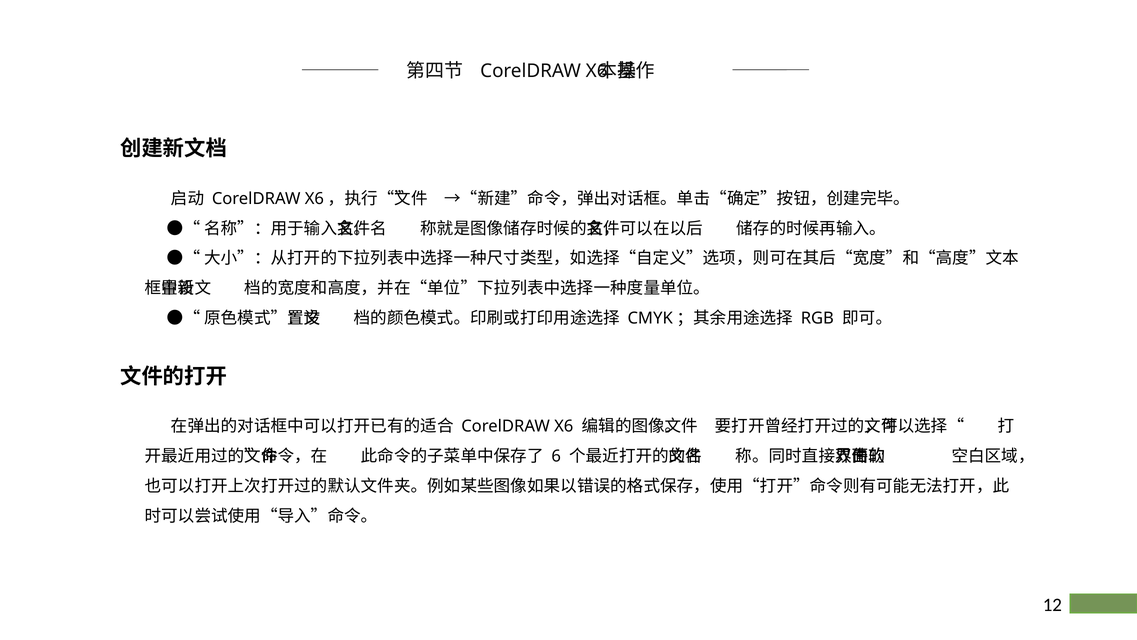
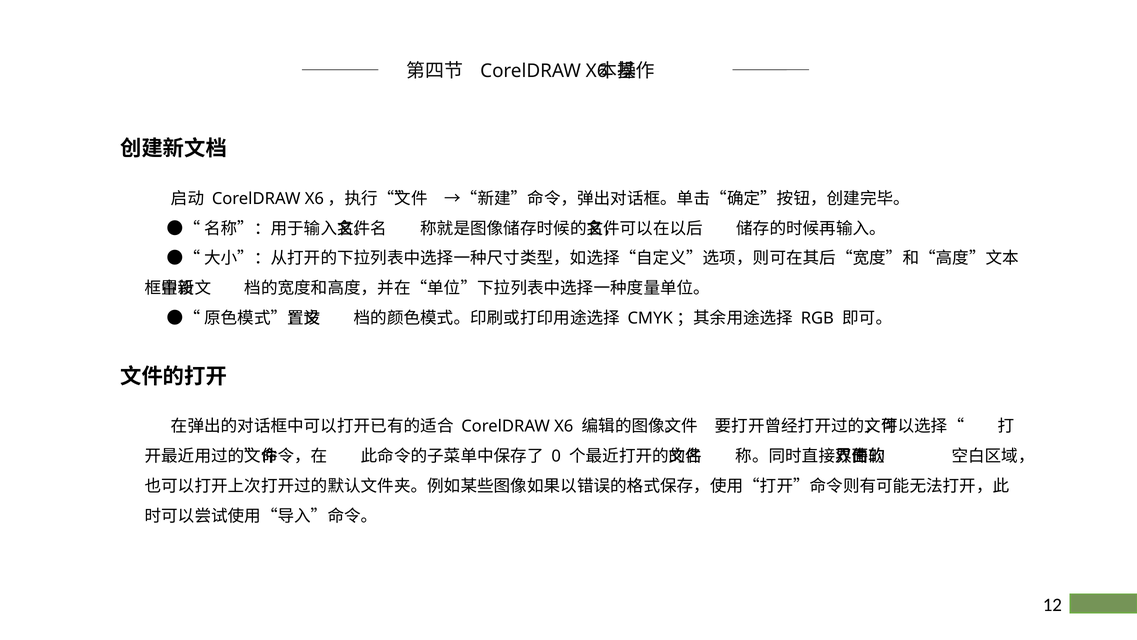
6: 6 -> 0
